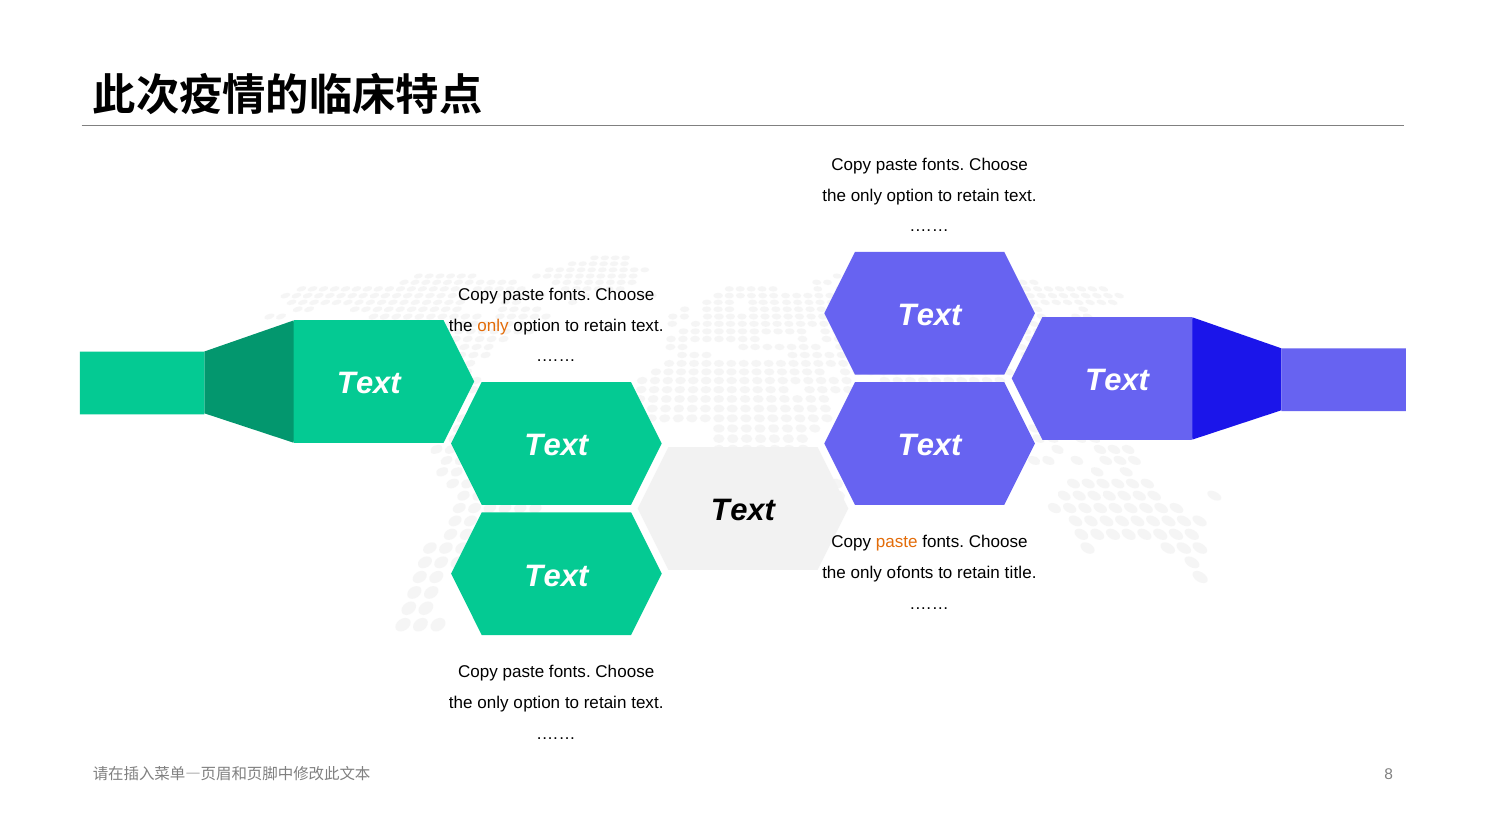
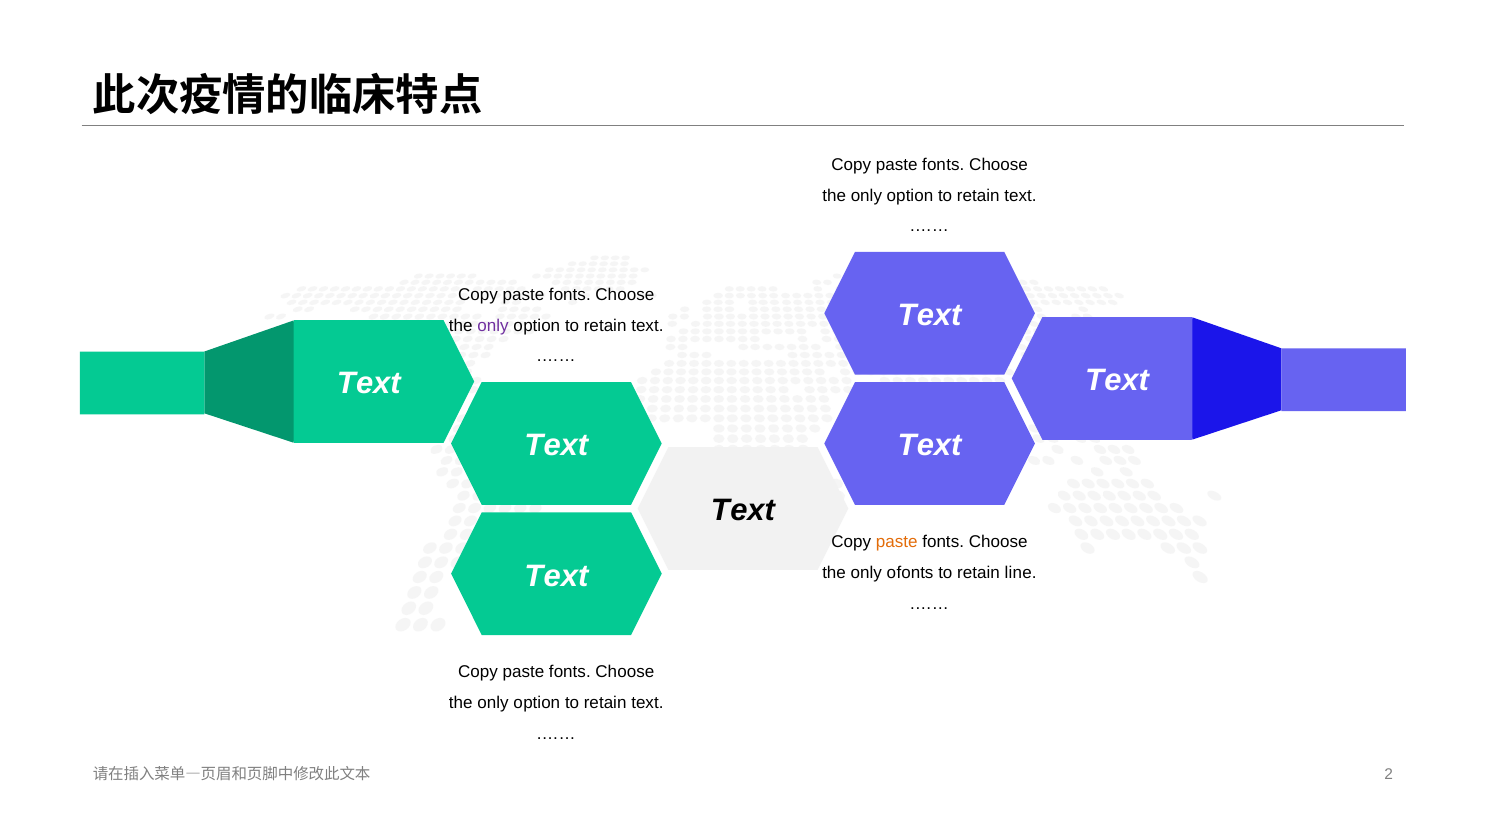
only at (493, 326) colour: orange -> purple
title: title -> line
8: 8 -> 2
